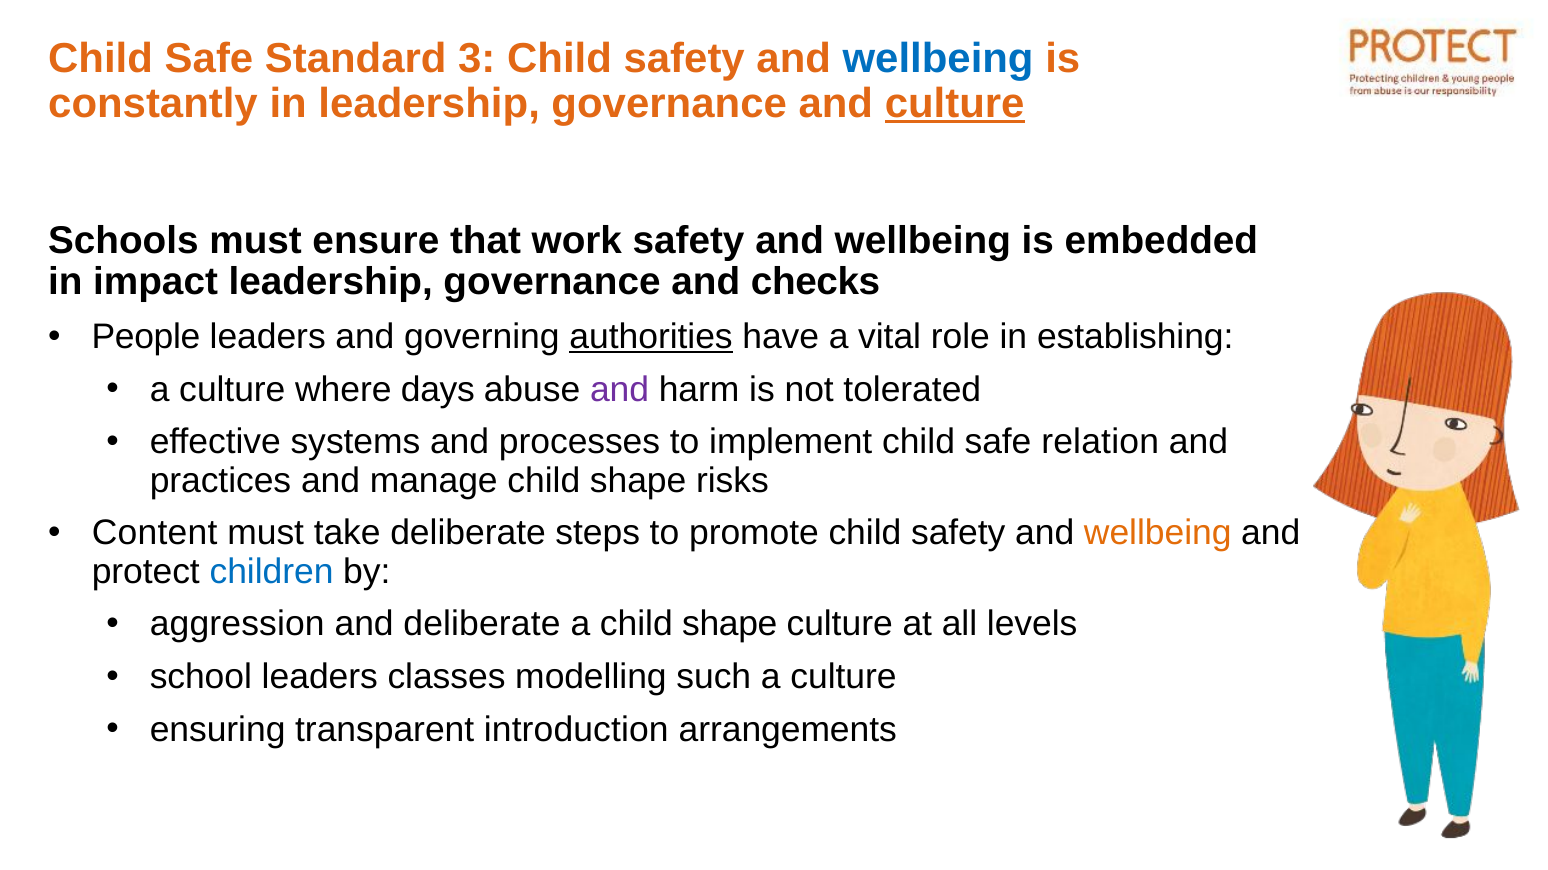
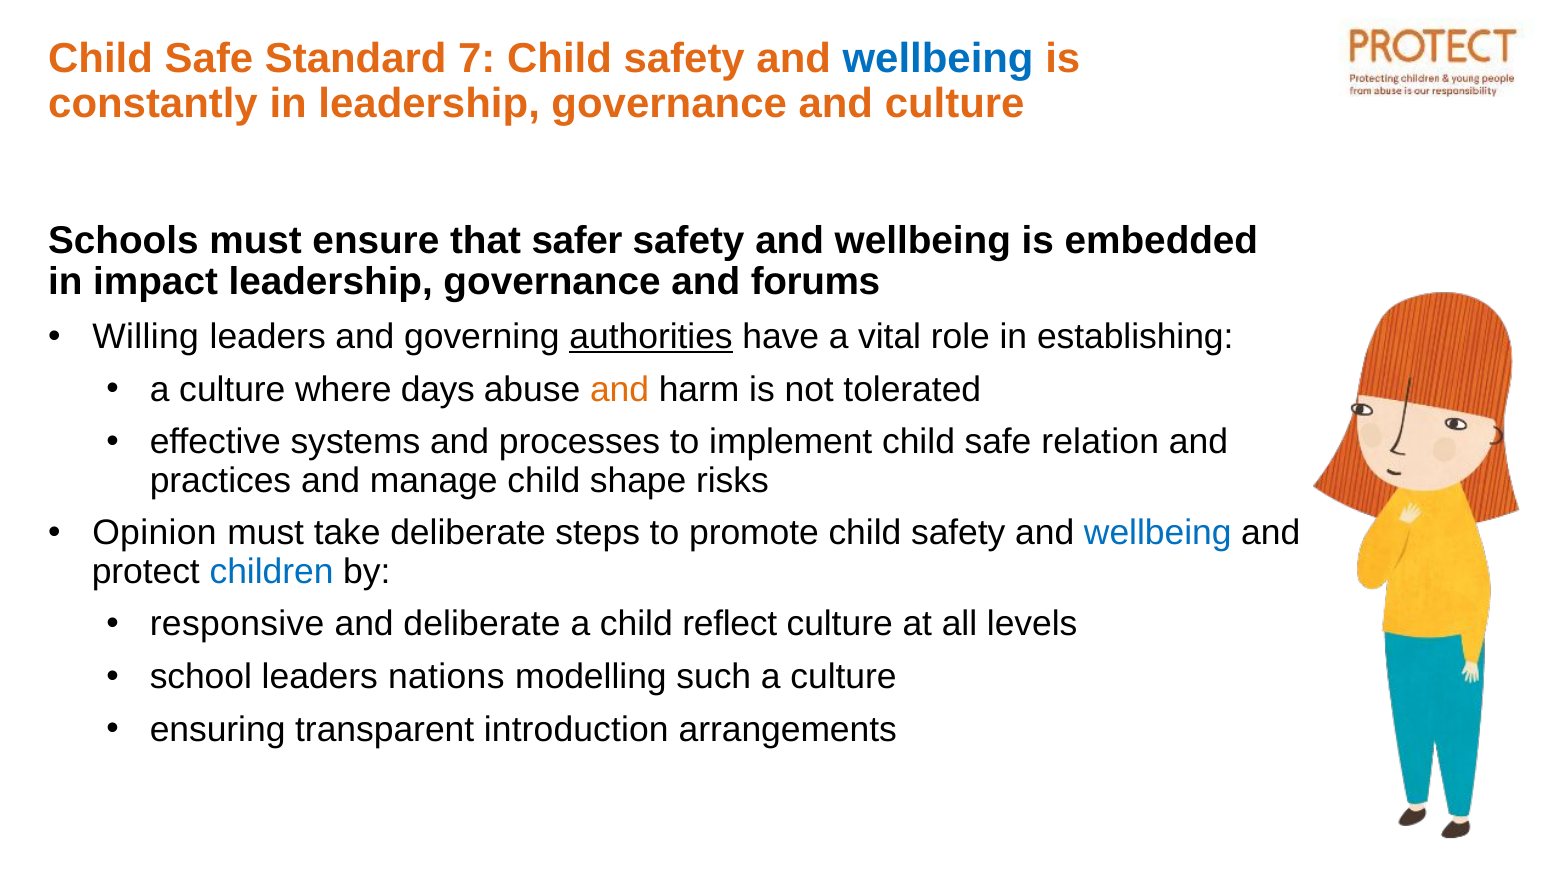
3: 3 -> 7
culture at (955, 104) underline: present -> none
work: work -> safer
checks: checks -> forums
People: People -> Willing
and at (620, 390) colour: purple -> orange
Content: Content -> Opinion
wellbeing at (1158, 534) colour: orange -> blue
aggression: aggression -> responsive
a child shape: shape -> reflect
classes: classes -> nations
